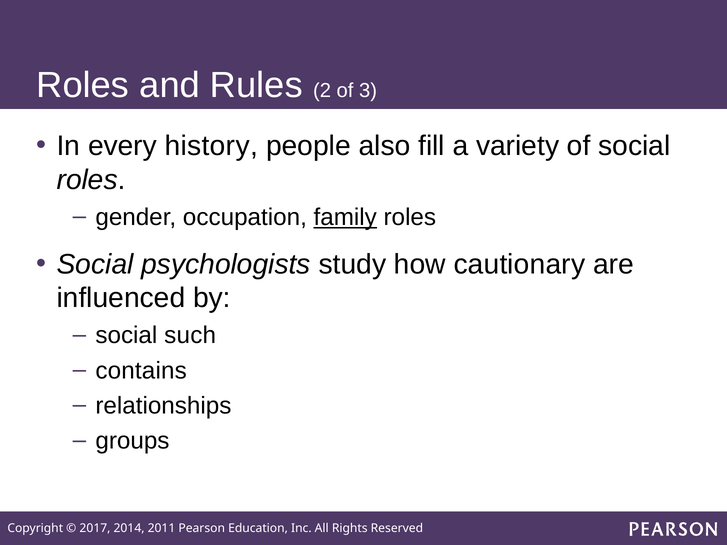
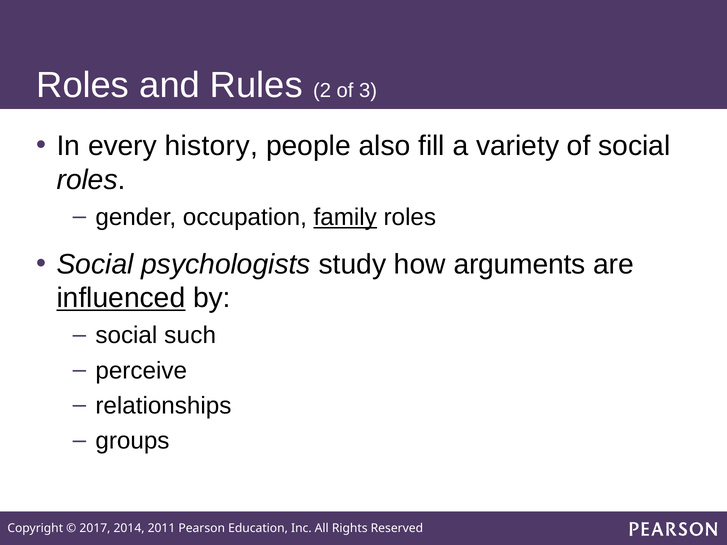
cautionary: cautionary -> arguments
influenced underline: none -> present
contains: contains -> perceive
